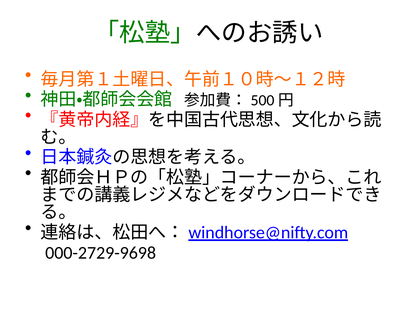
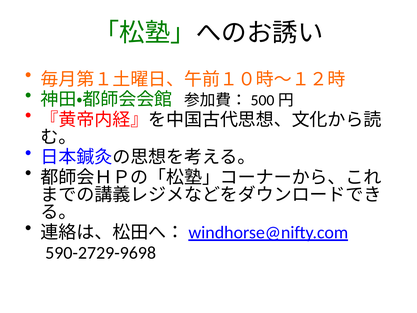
000-2729-9698: 000-2729-9698 -> 590-2729-9698
